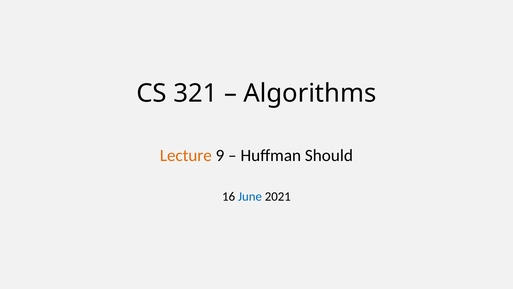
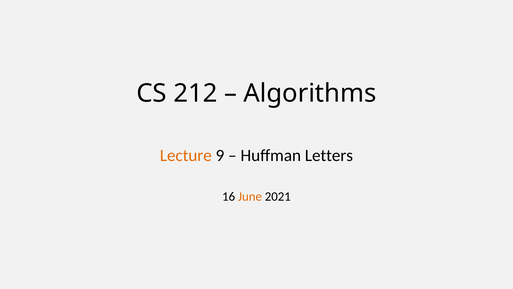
321: 321 -> 212
Should: Should -> Letters
June colour: blue -> orange
